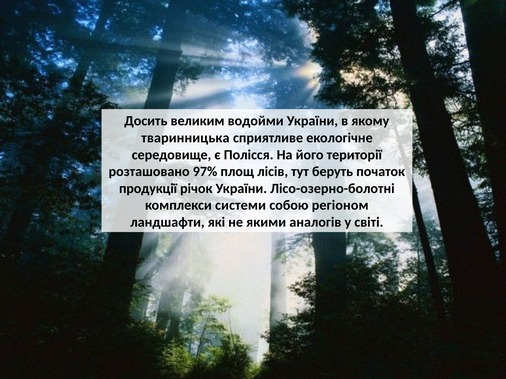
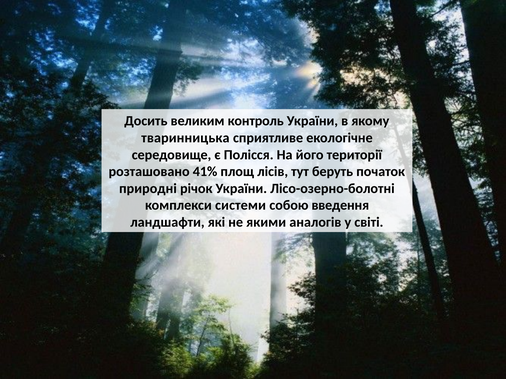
водойми: водойми -> контроль
97%: 97% -> 41%
продукції: продукції -> природні
регіоном: регіоном -> введення
